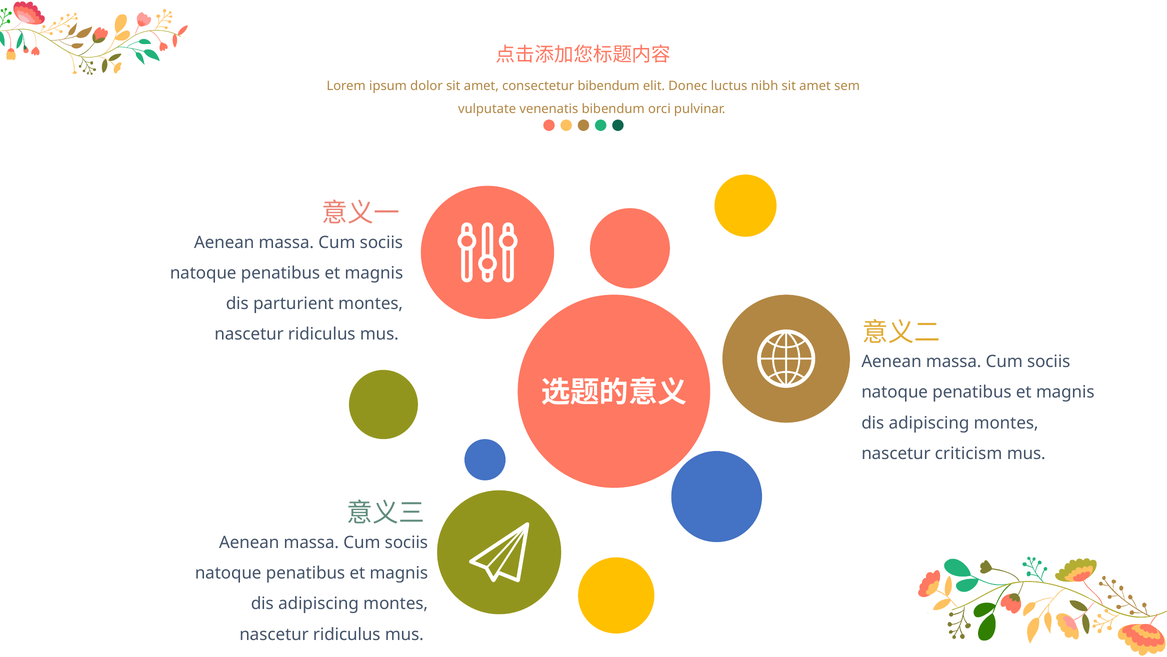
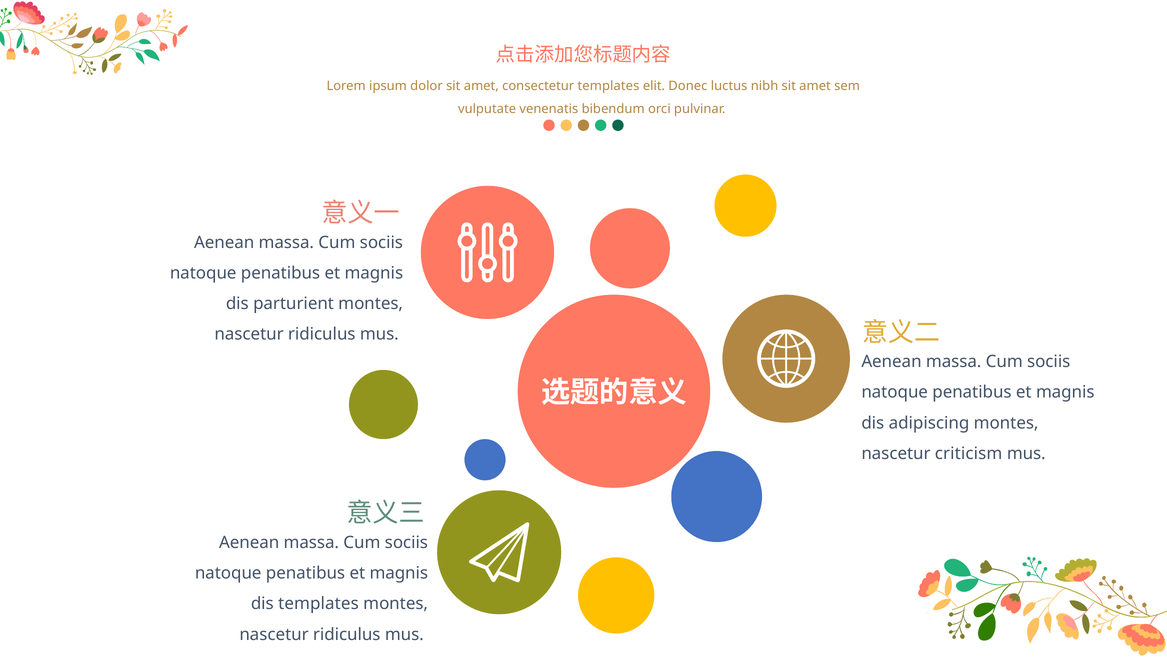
consectetur bibendum: bibendum -> templates
adipiscing at (319, 603): adipiscing -> templates
